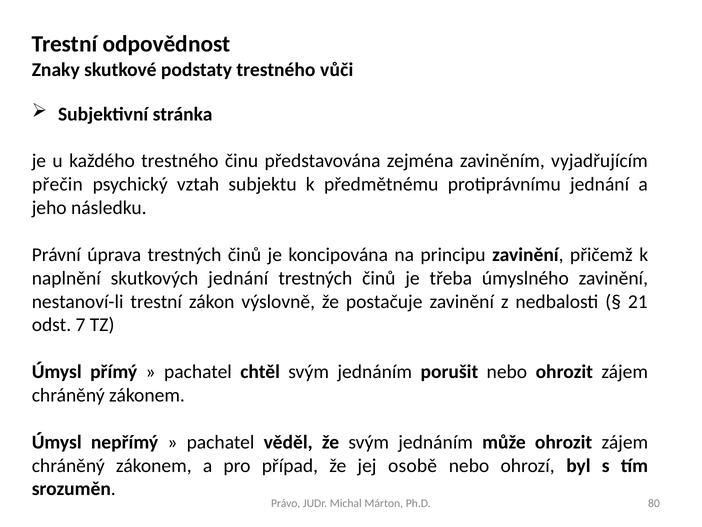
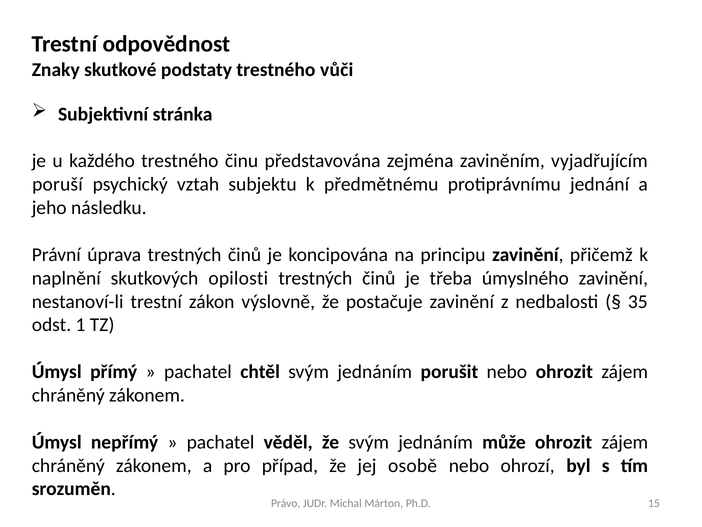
přečin: přečin -> poruší
skutkových jednání: jednání -> opilosti
21: 21 -> 35
7: 7 -> 1
80: 80 -> 15
